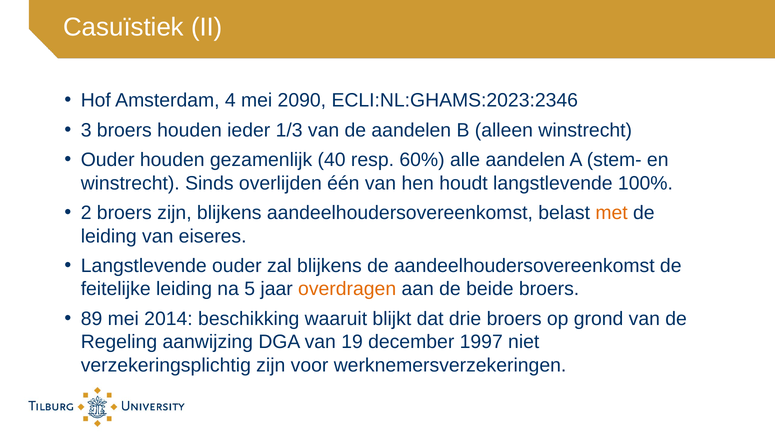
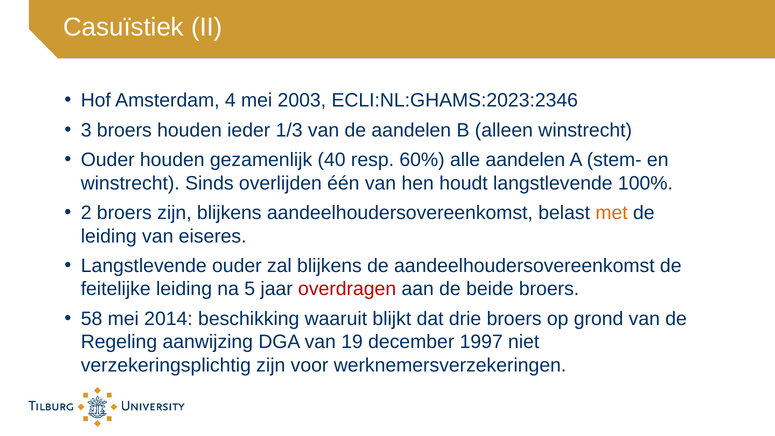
2090: 2090 -> 2003
overdragen colour: orange -> red
89: 89 -> 58
